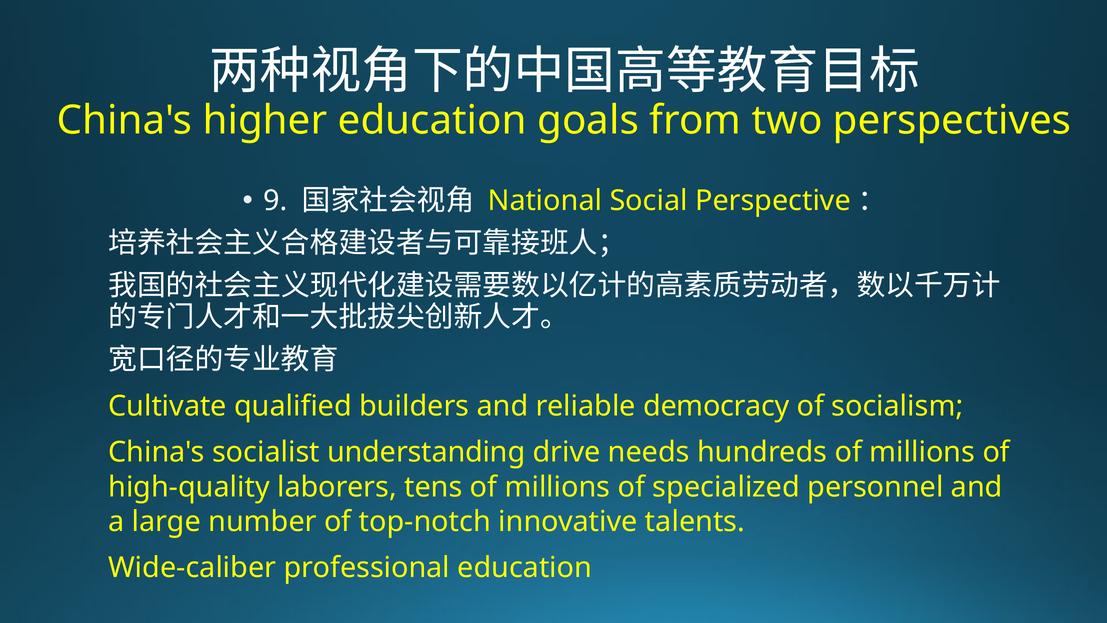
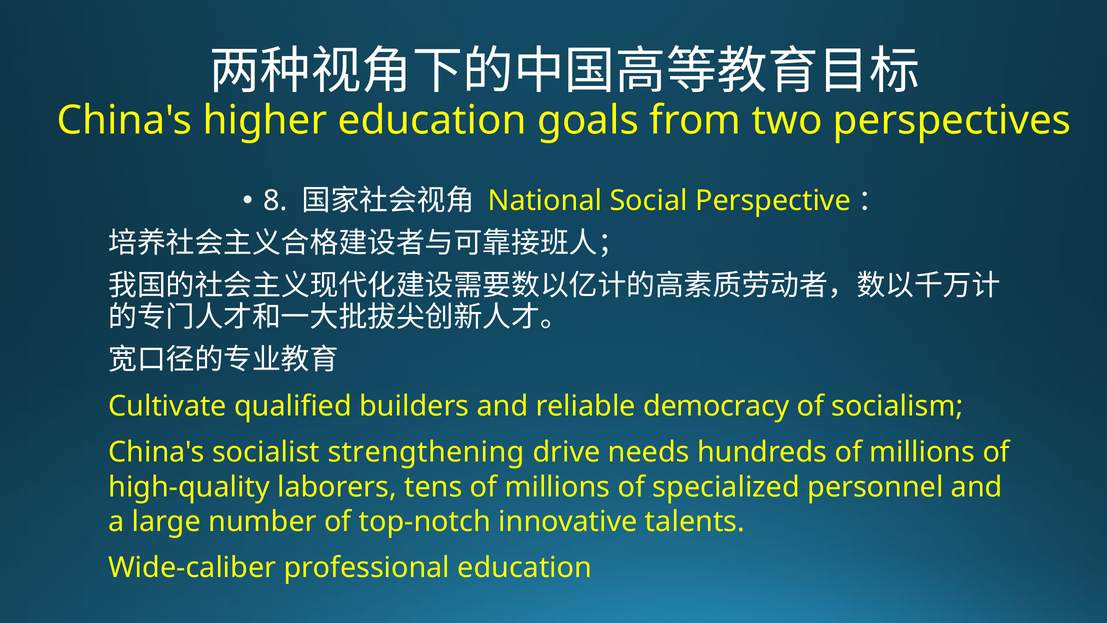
9: 9 -> 8
understanding: understanding -> strengthening
